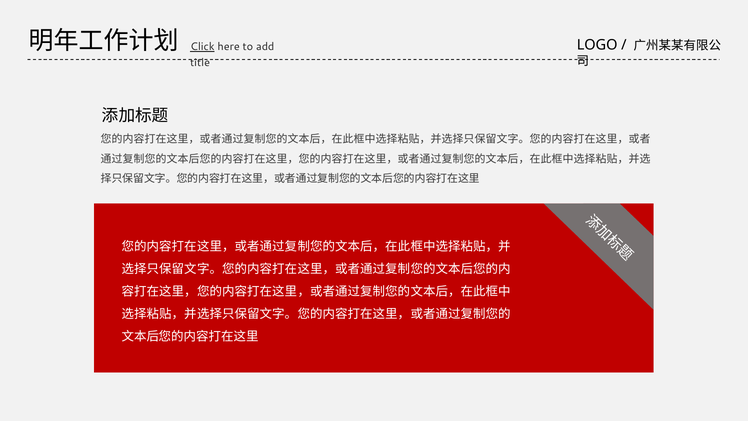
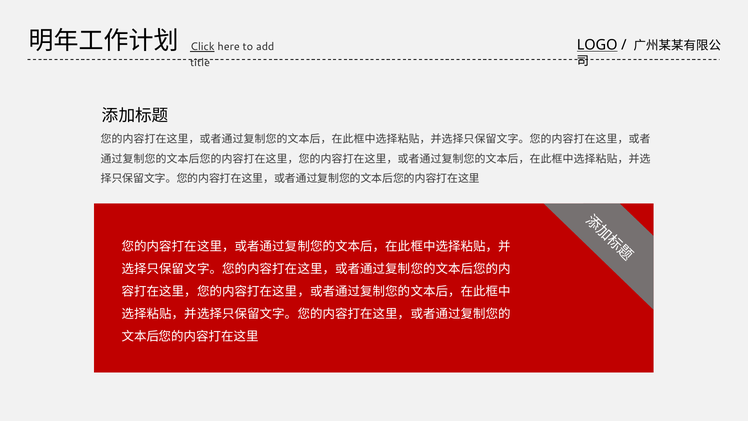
LOGO underline: none -> present
